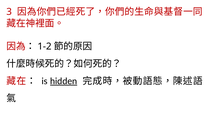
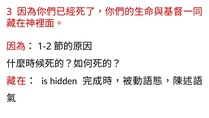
hidden underline: present -> none
